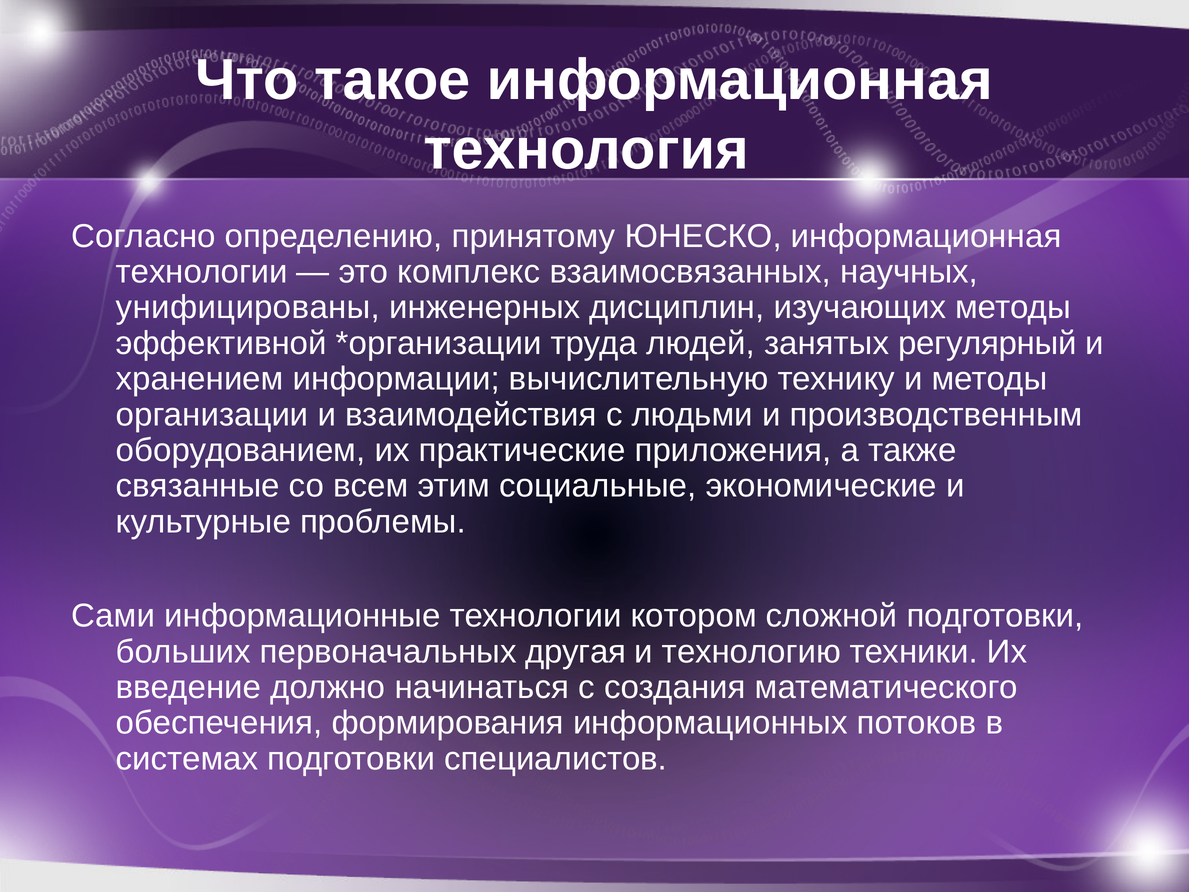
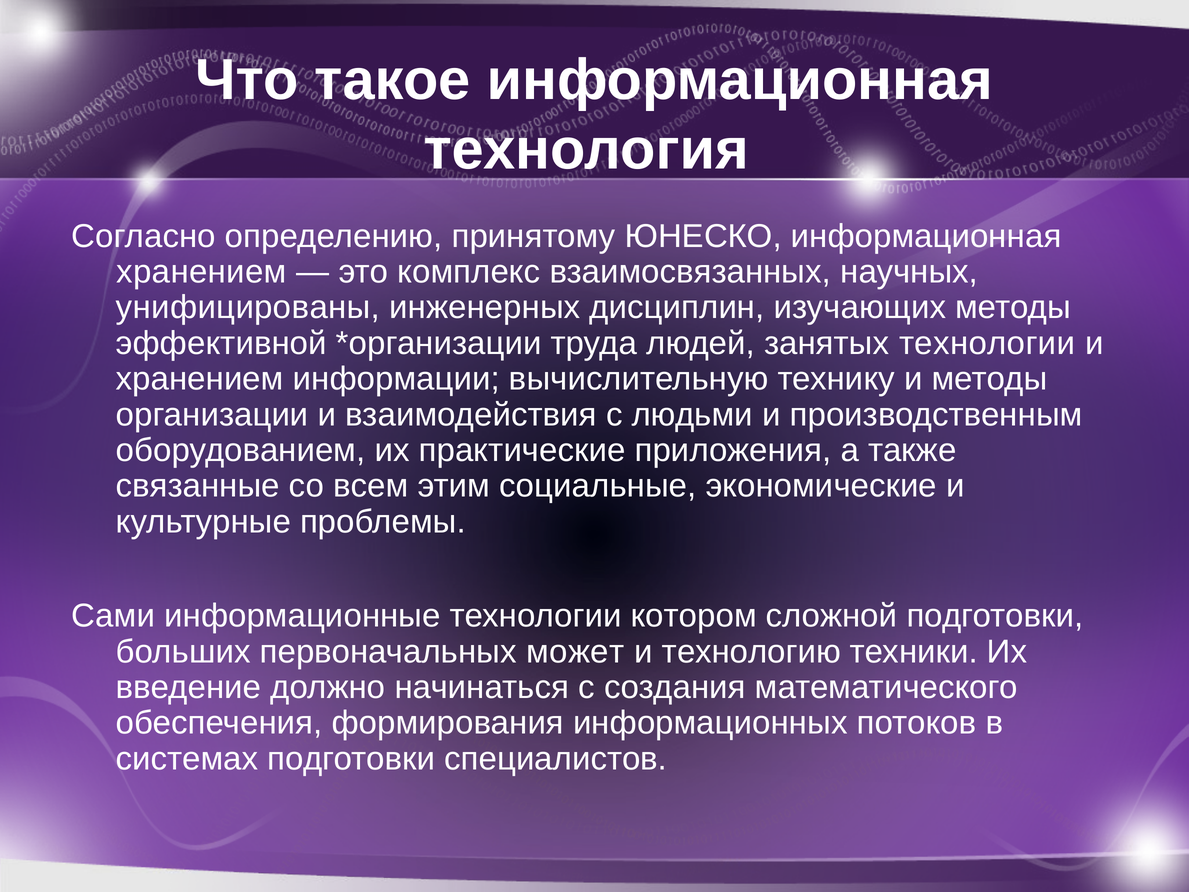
технологии at (202, 272): технологии -> хранением
занятых регулярный: регулярный -> технологии
другая: другая -> может
